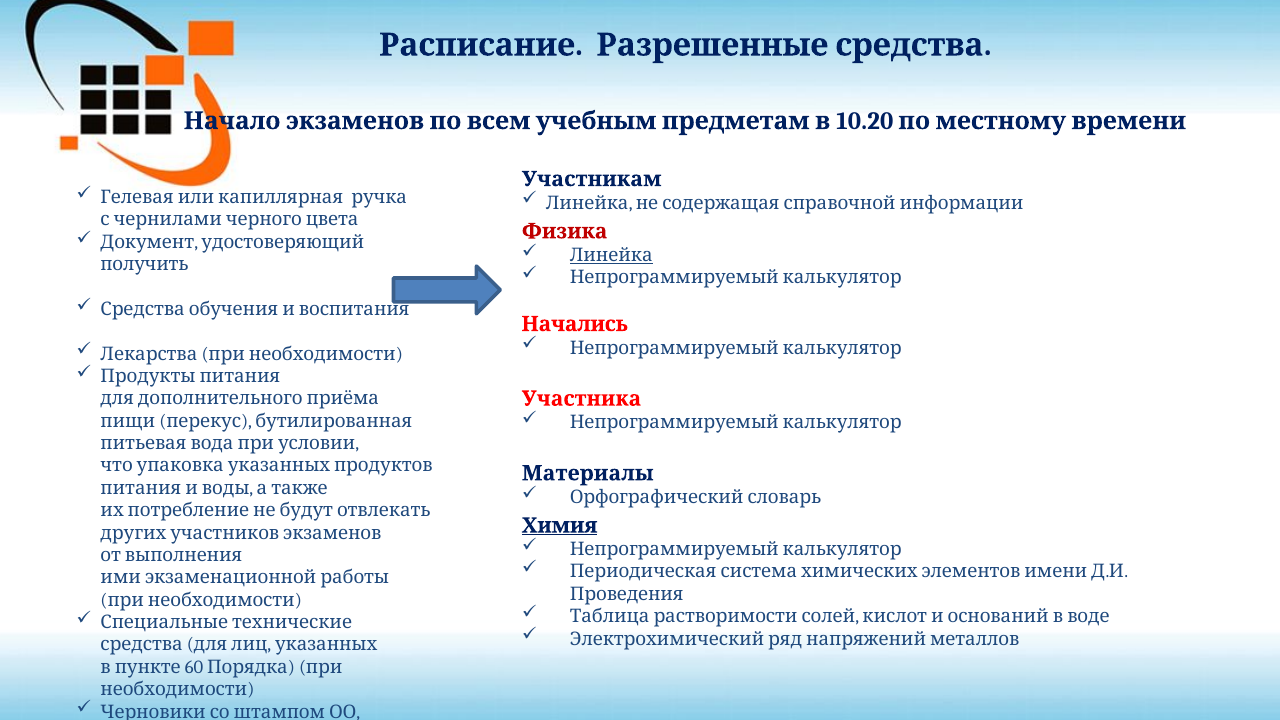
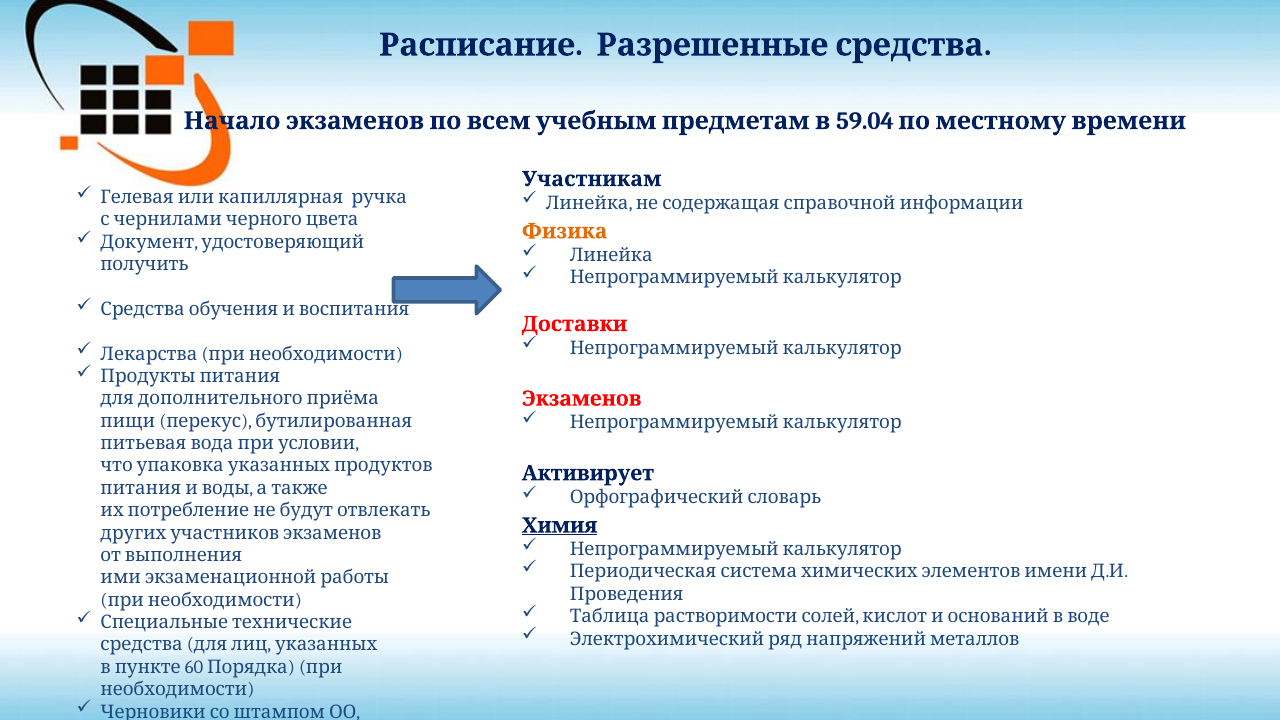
10.20: 10.20 -> 59.04
Физика colour: red -> orange
Линейка at (611, 255) underline: present -> none
Начались: Начались -> Доставки
Участника: Участника -> Экзаменов
Материалы: Материалы -> Активирует
